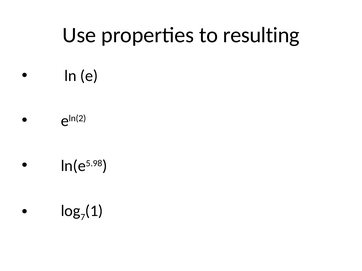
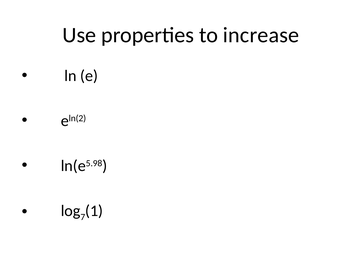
resulting: resulting -> increase
